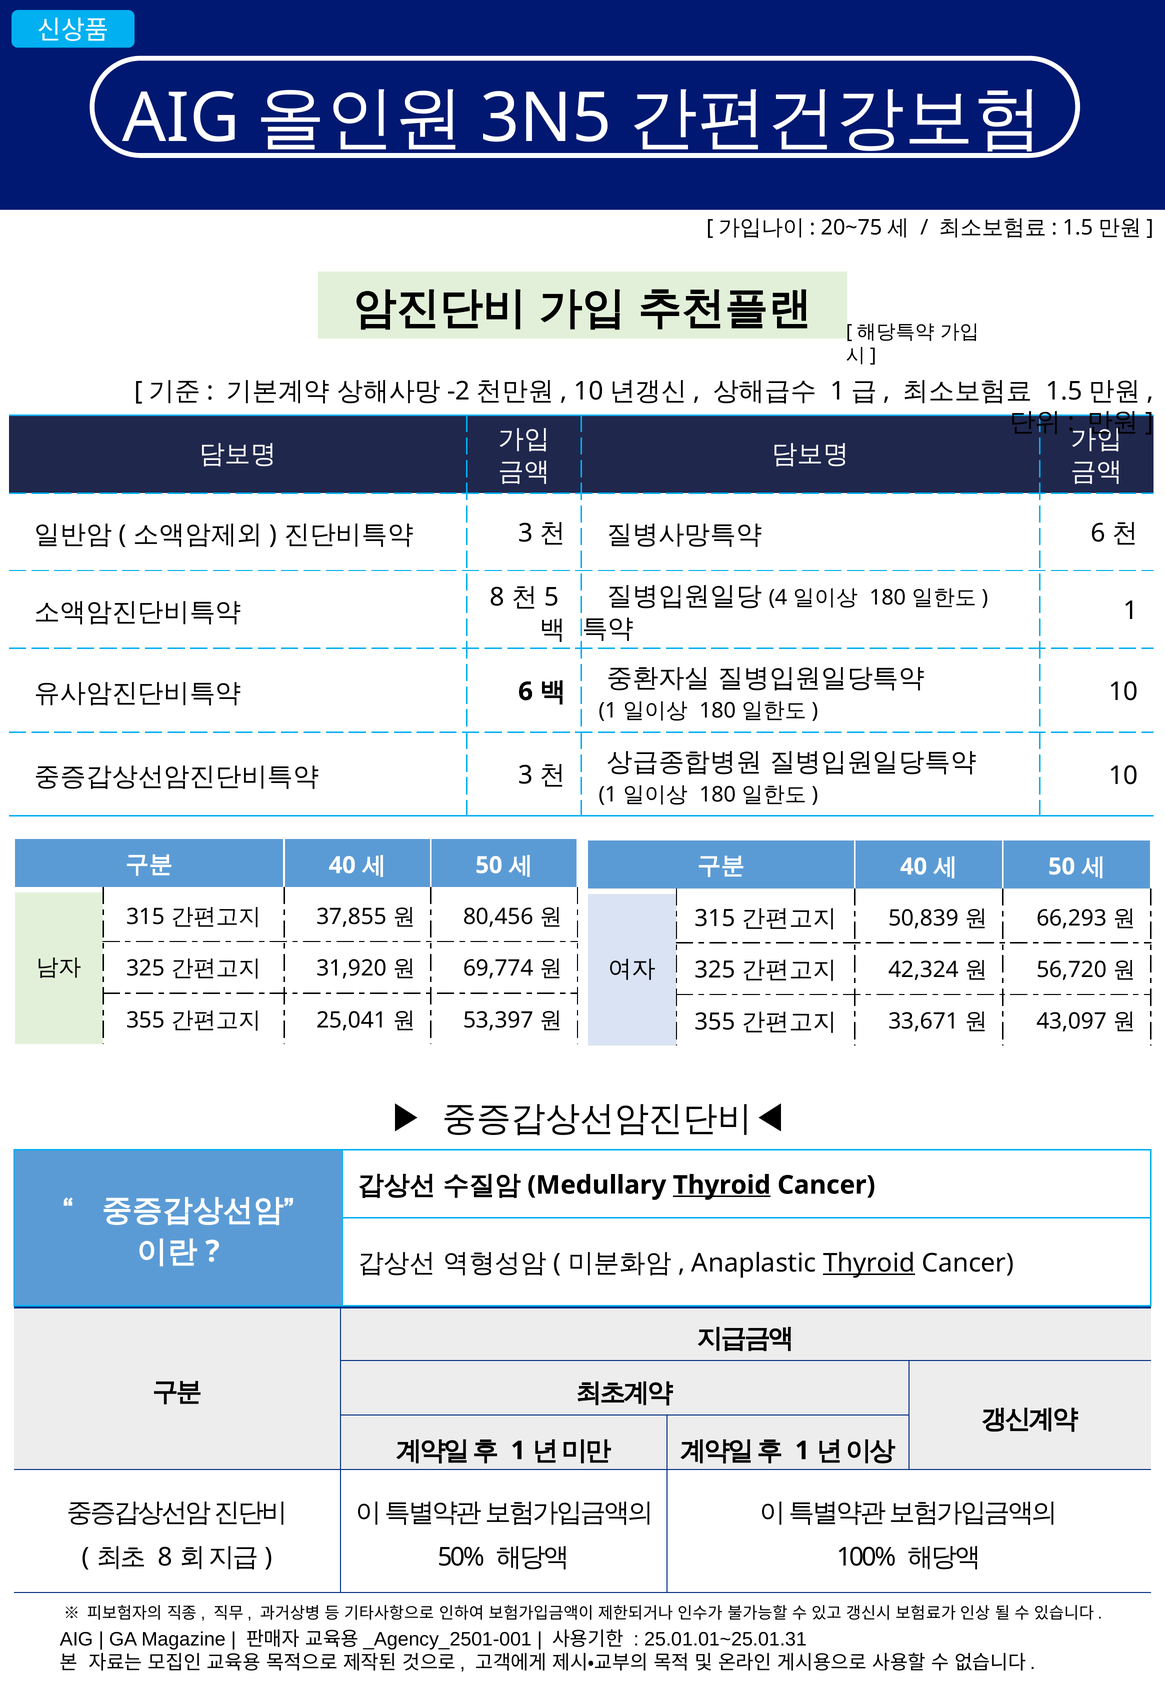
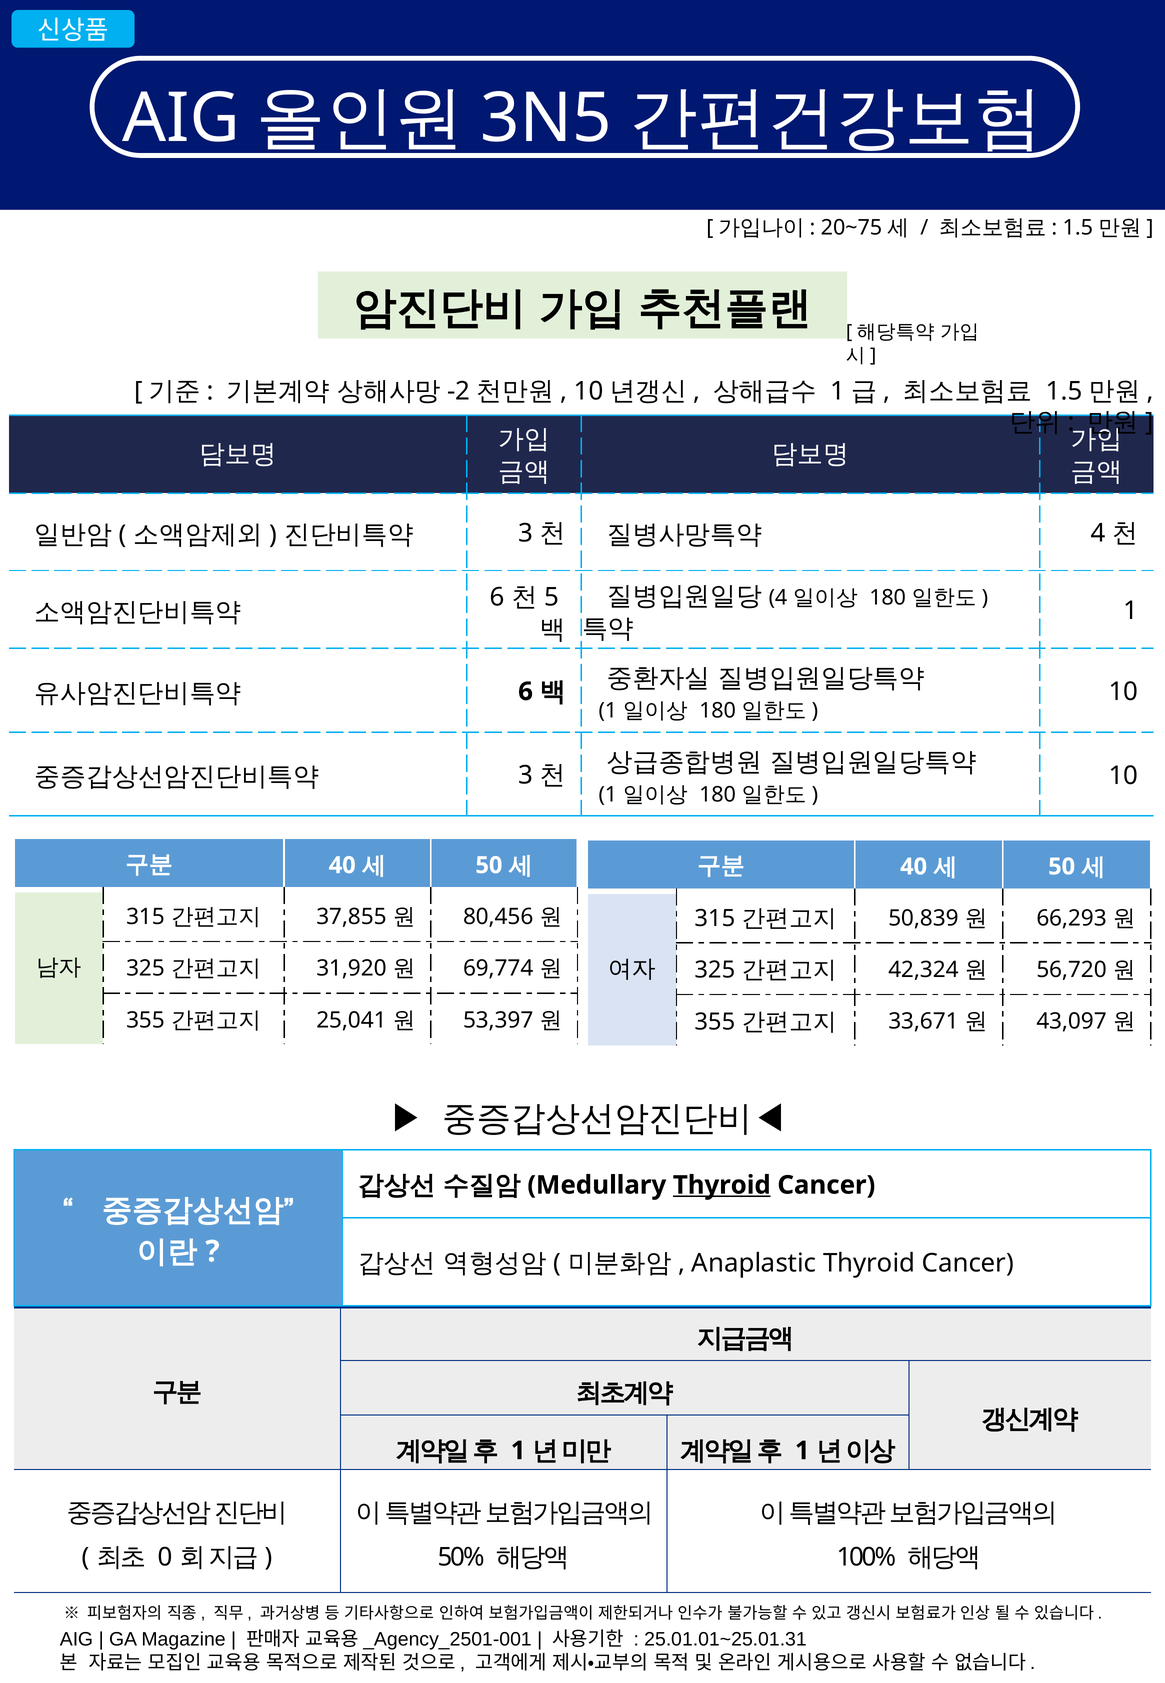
6 at (1098, 533): 6 -> 4
8 at (497, 597): 8 -> 6
Thyroid at (869, 1263) underline: present -> none
8 at (165, 1557): 8 -> 0
